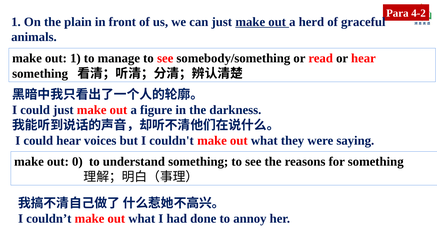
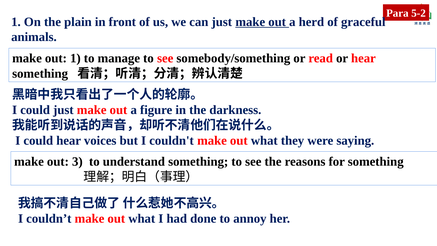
4-2: 4-2 -> 5-2
0: 0 -> 3
